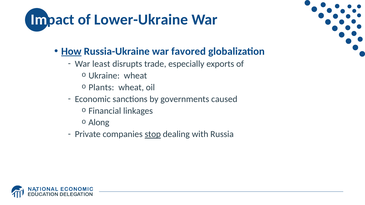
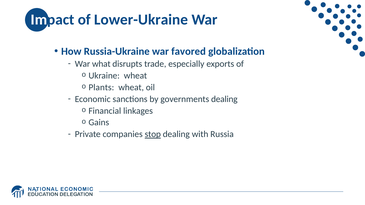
How underline: present -> none
least: least -> what
governments caused: caused -> dealing
Along: Along -> Gains
